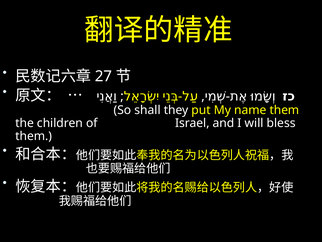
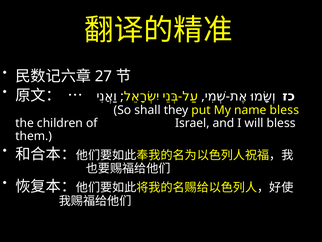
name them: them -> bless
